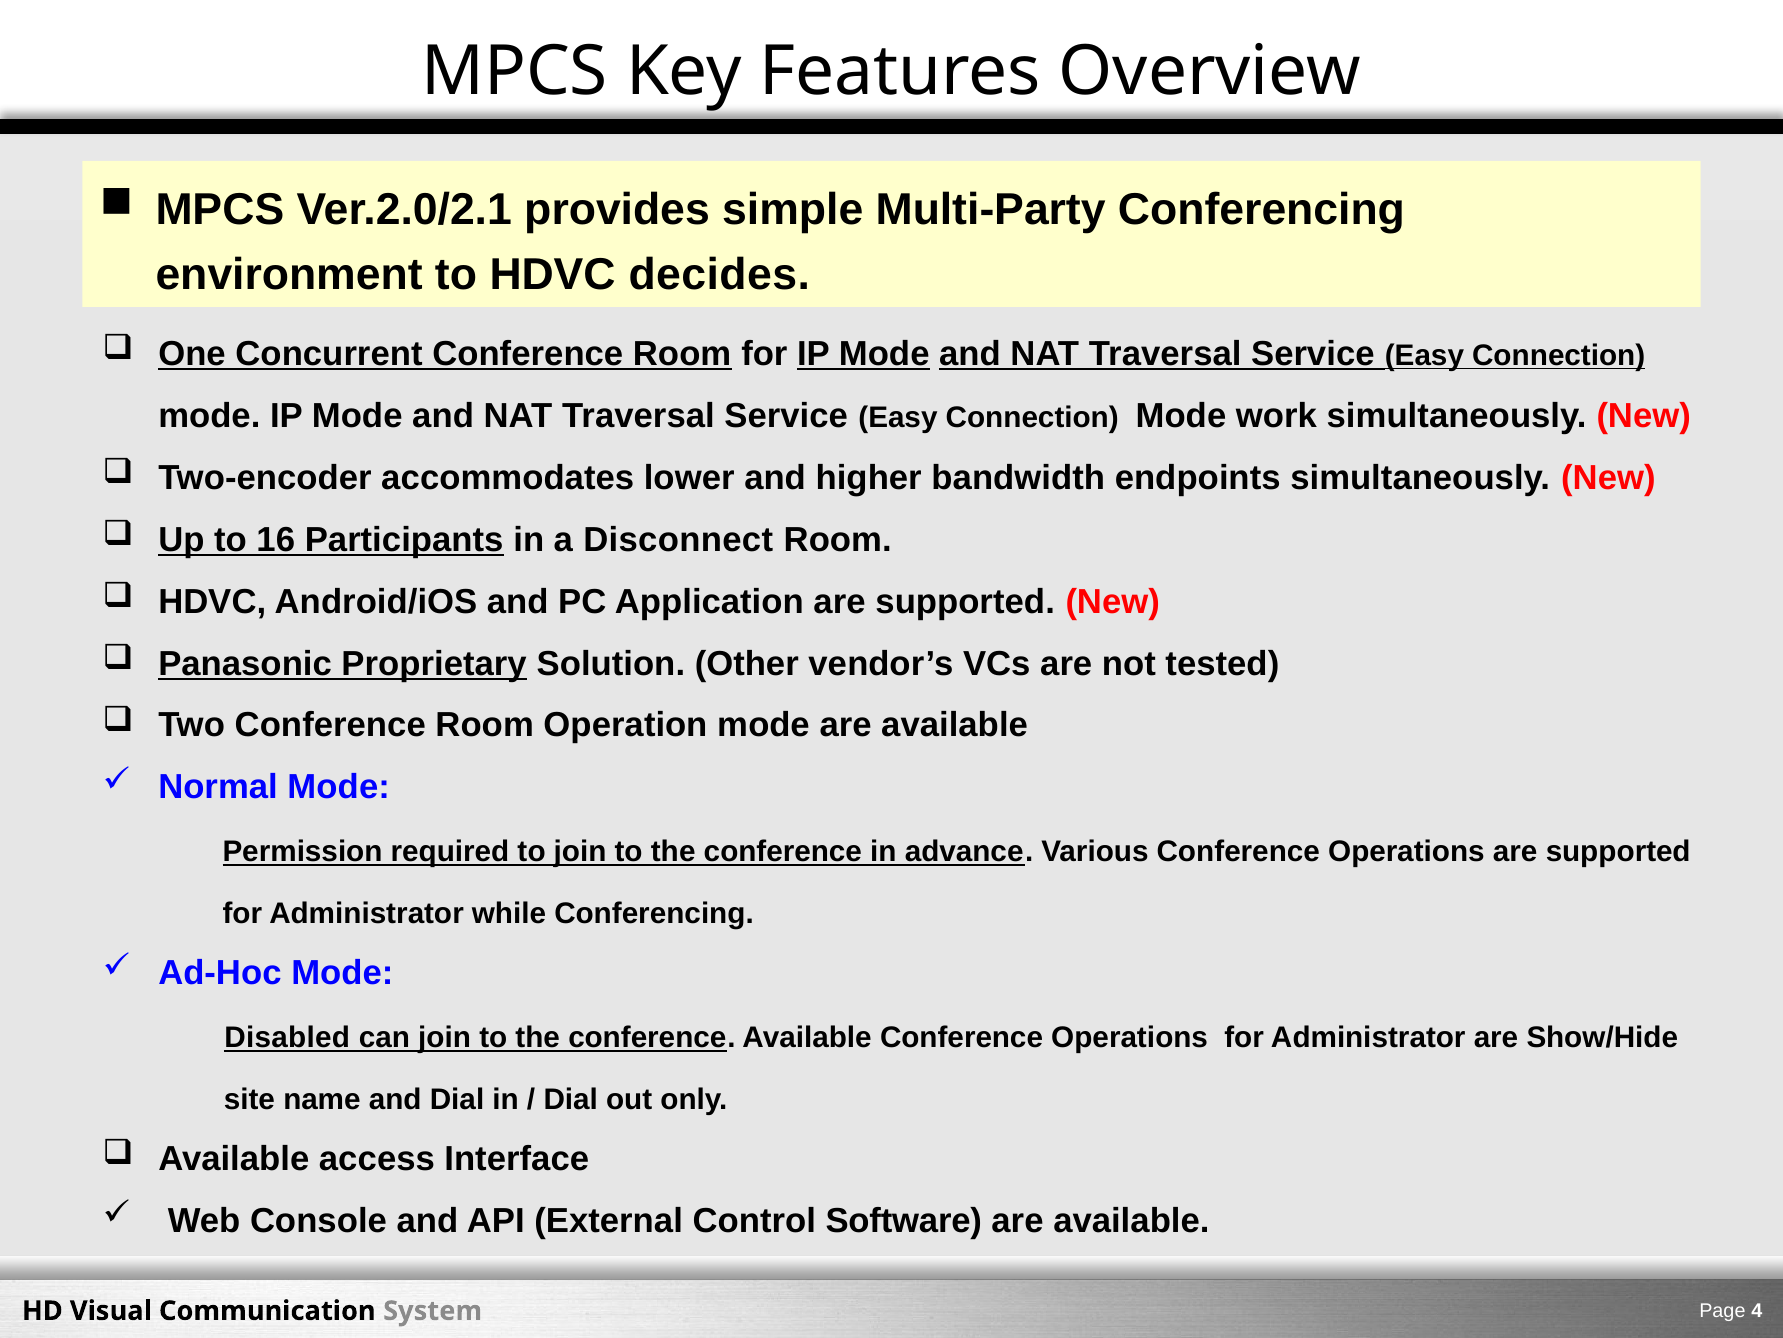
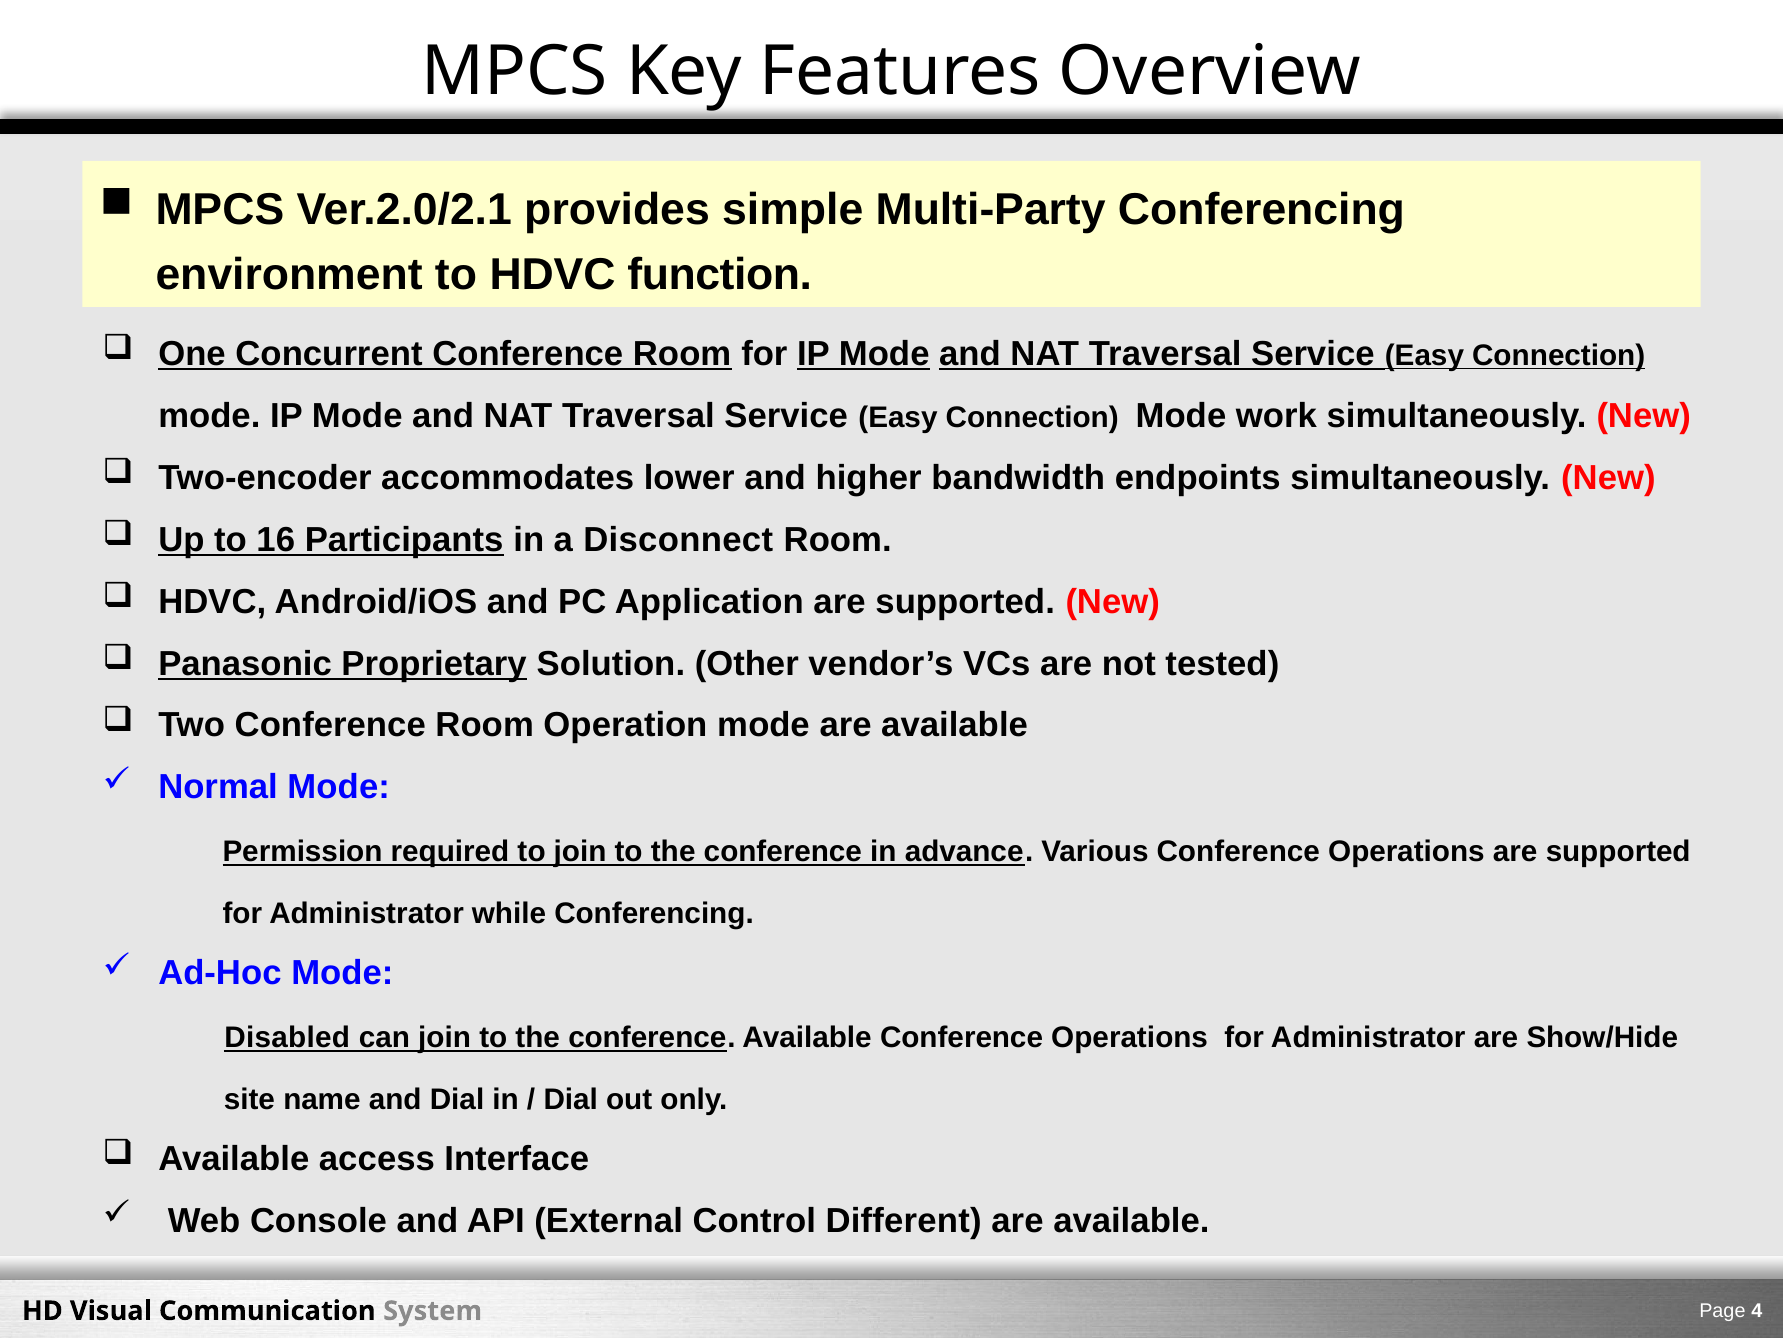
decides: decides -> function
Software: Software -> Different
